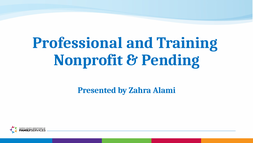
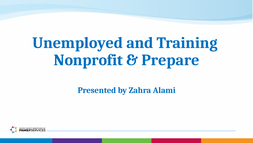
Professional: Professional -> Unemployed
Pending: Pending -> Prepare
